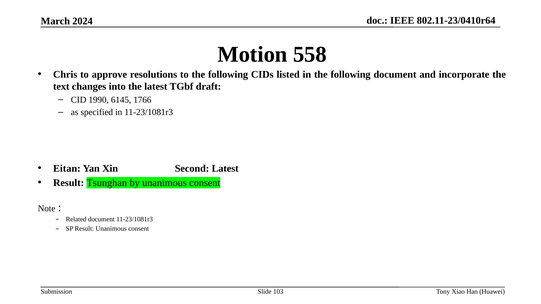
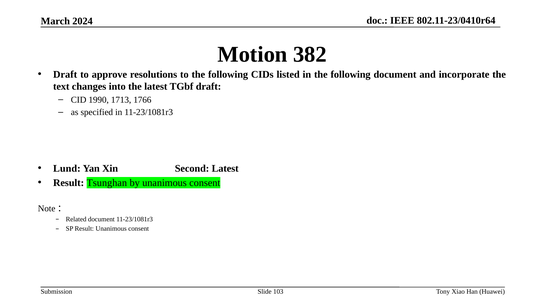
558: 558 -> 382
Chris at (65, 74): Chris -> Draft
6145: 6145 -> 1713
Eitan: Eitan -> Lund
